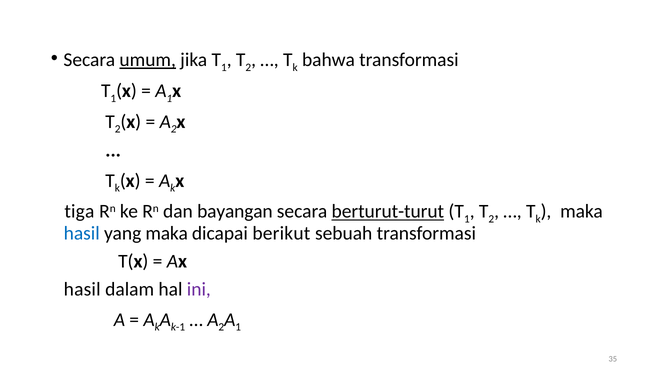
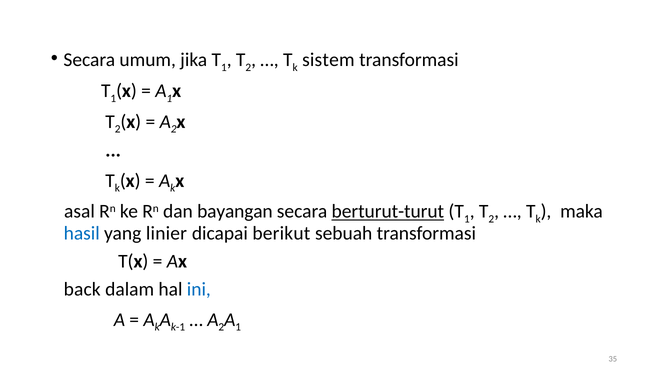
umum underline: present -> none
bahwa: bahwa -> sistem
tiga: tiga -> asal
yang maka: maka -> linier
hasil at (82, 289): hasil -> back
ini colour: purple -> blue
